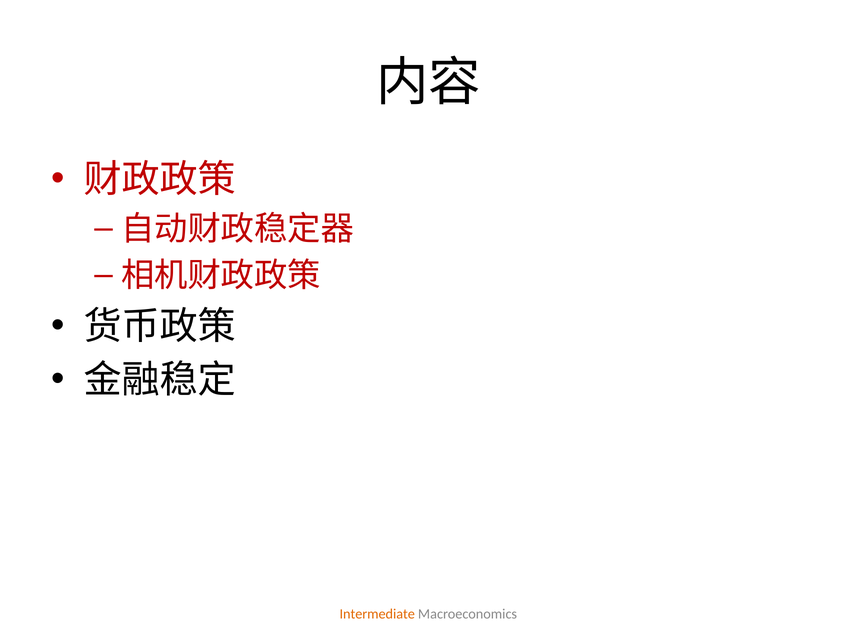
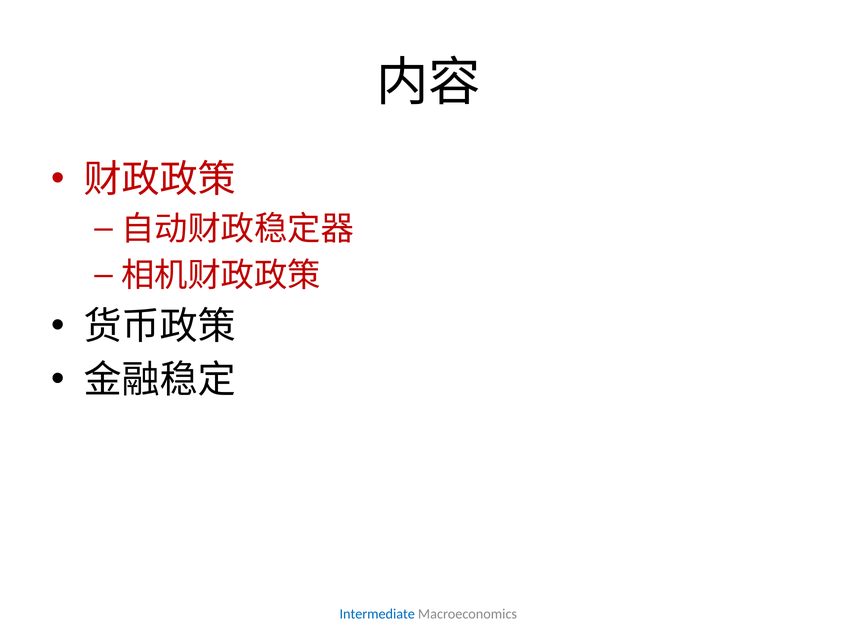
Intermediate colour: orange -> blue
